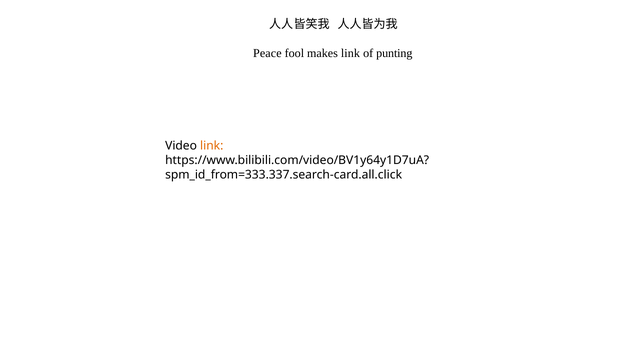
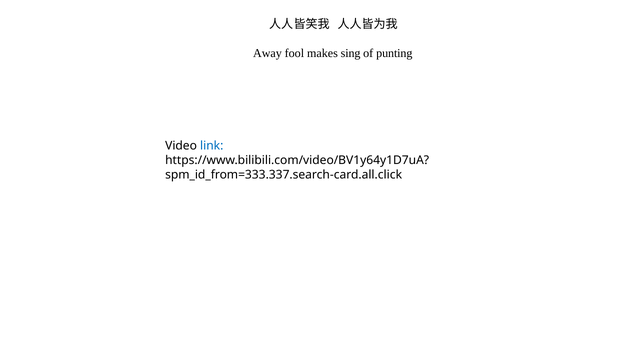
Peace: Peace -> Away
makes link: link -> sing
link at (212, 146) colour: orange -> blue
